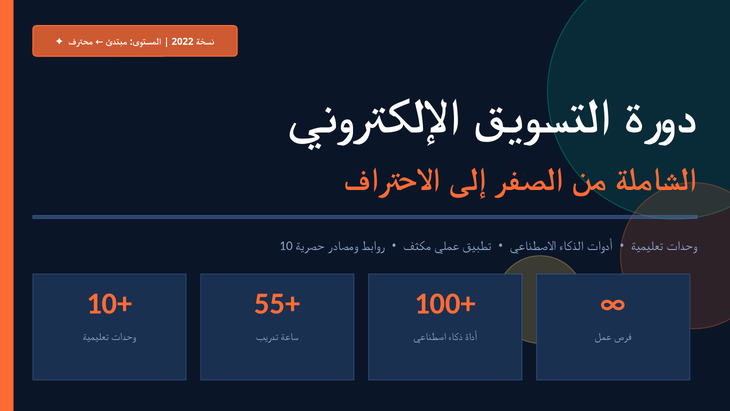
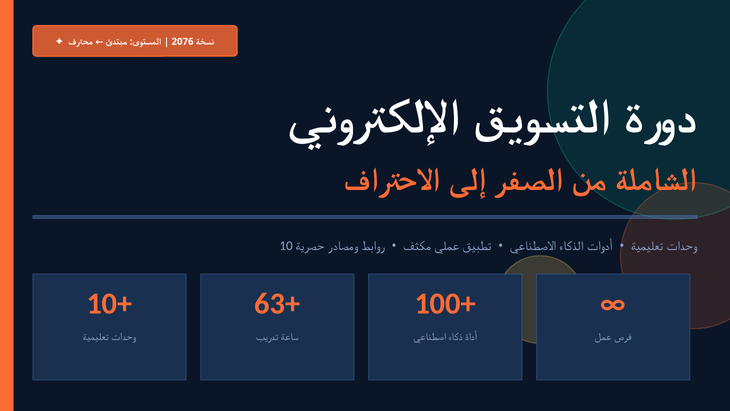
2022: 2022 -> 2076
55+: 55+ -> 63+
